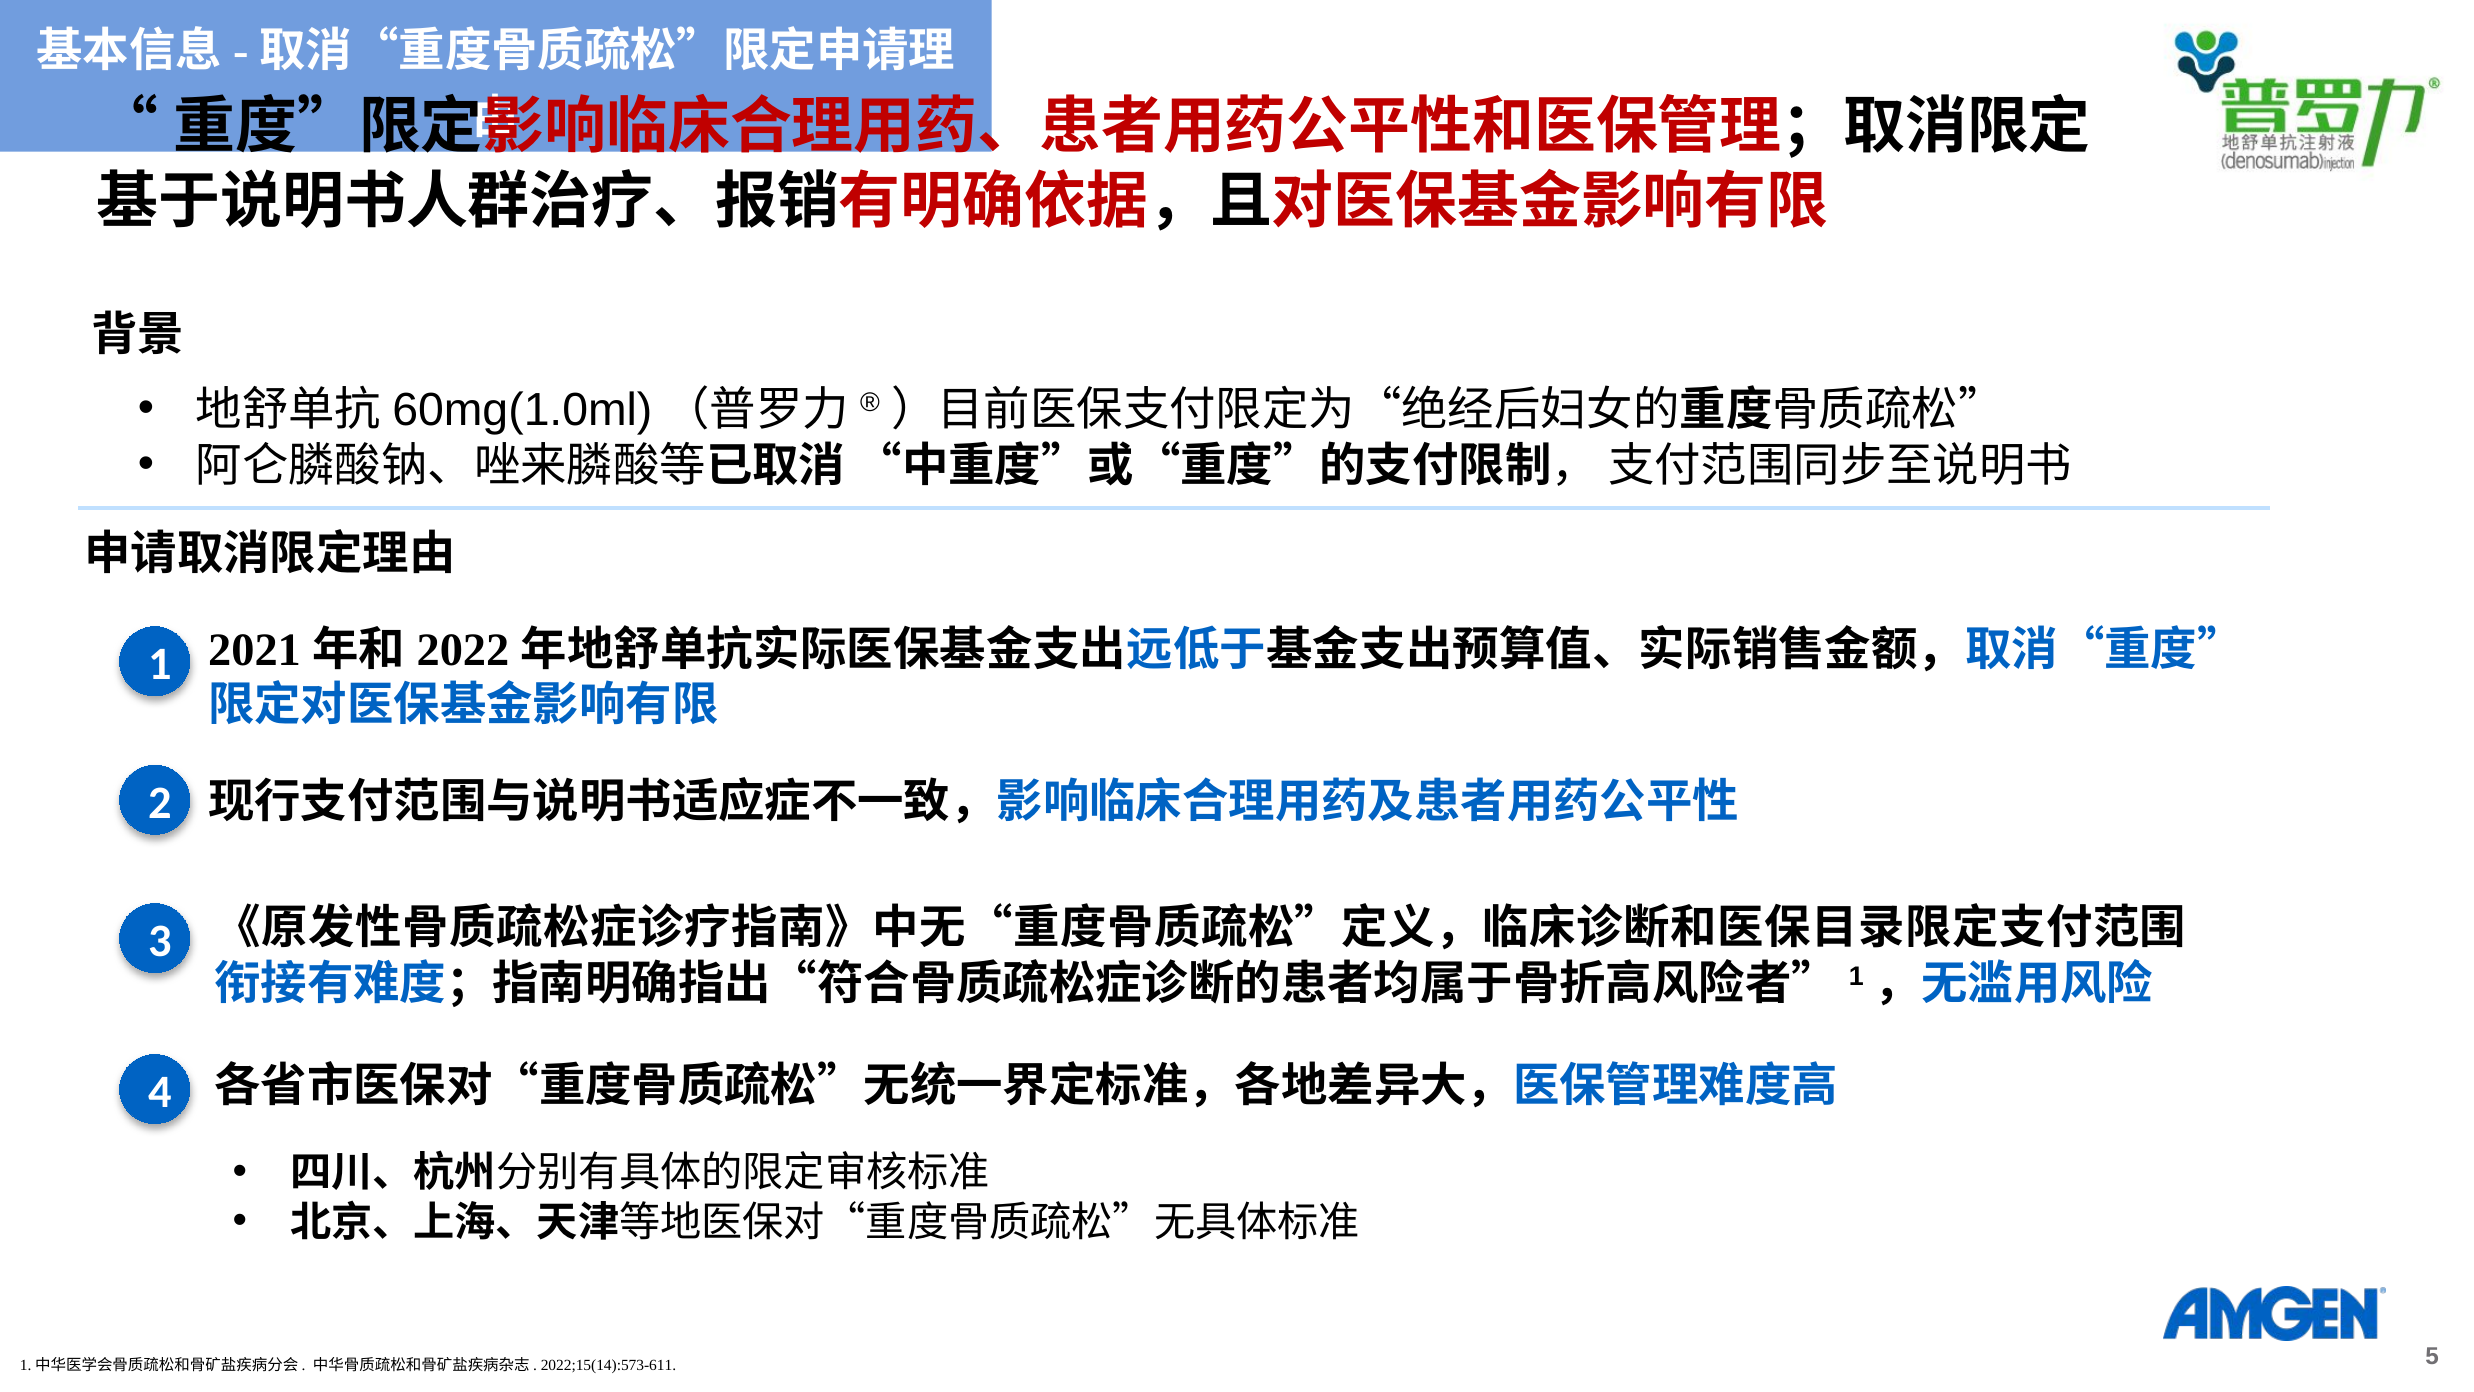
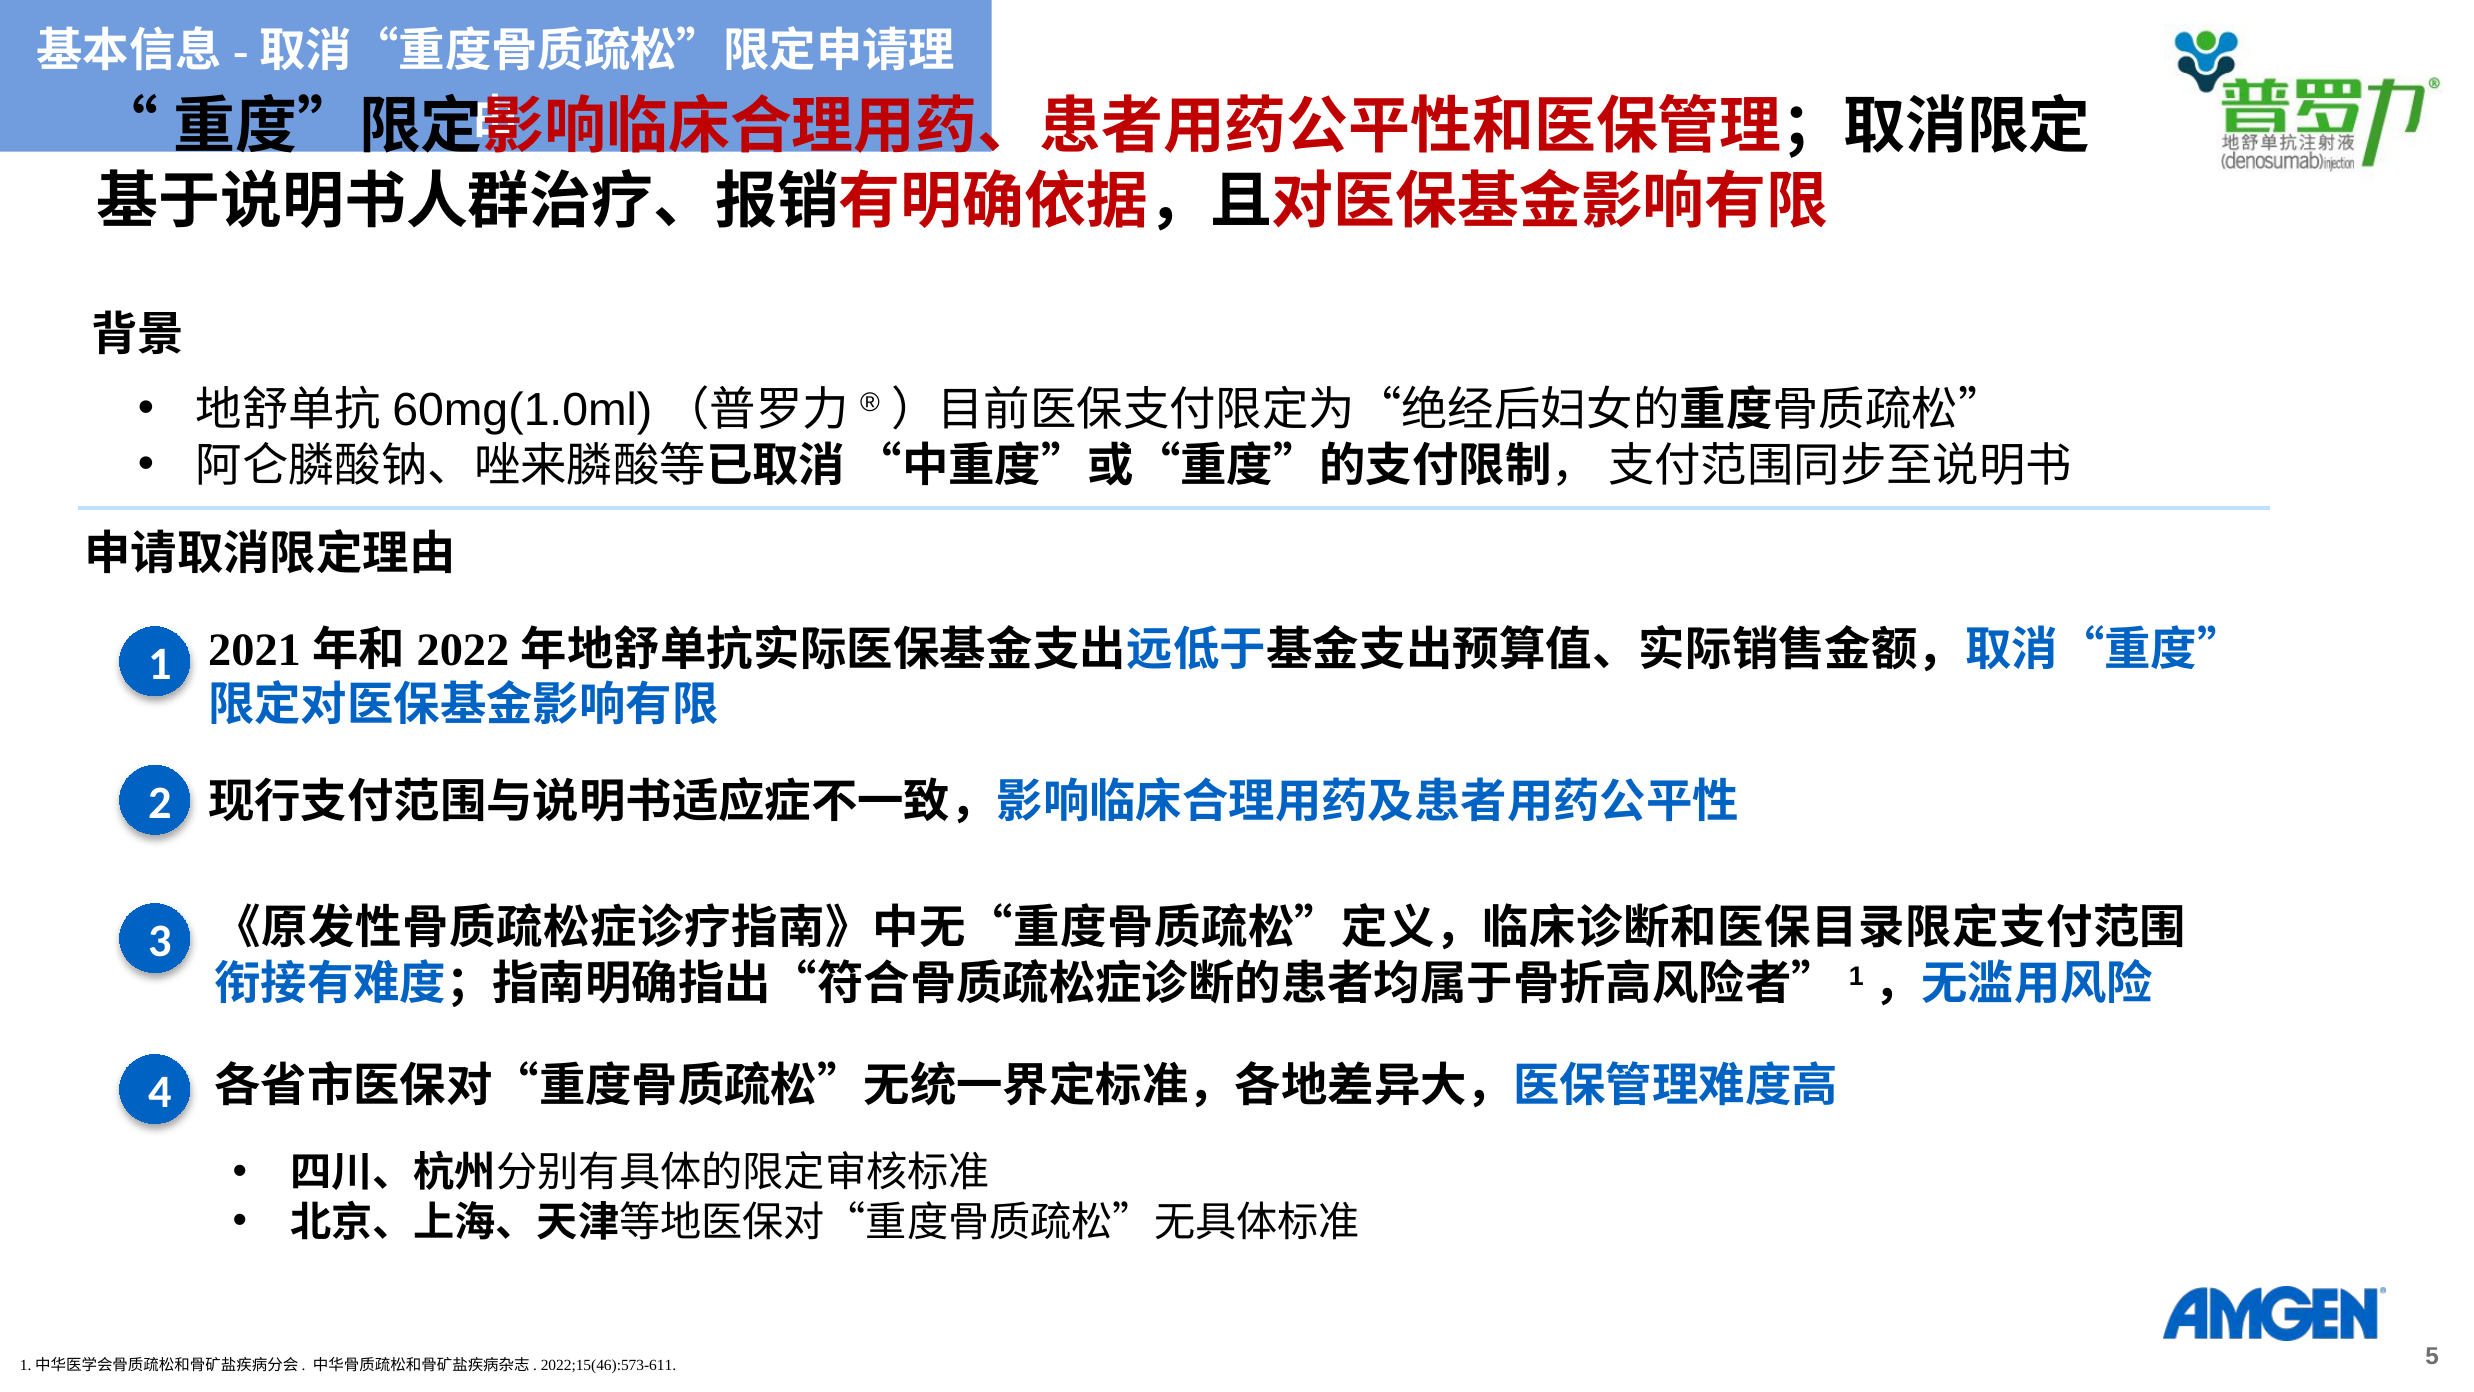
2022;15(14):573-611: 2022;15(14):573-611 -> 2022;15(46):573-611
